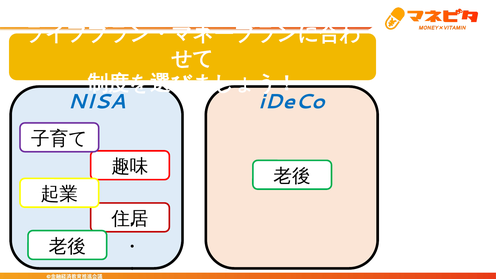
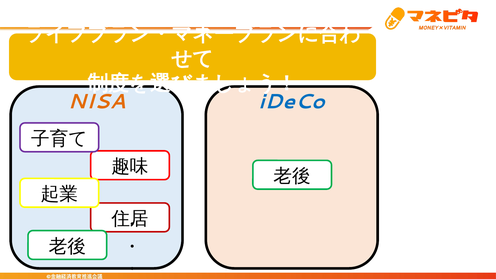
NISA colour: blue -> orange
